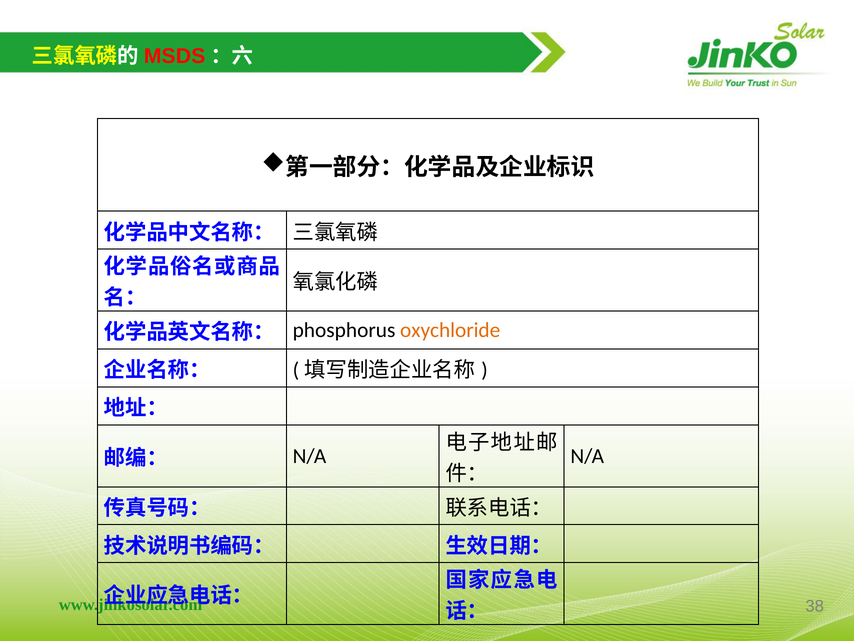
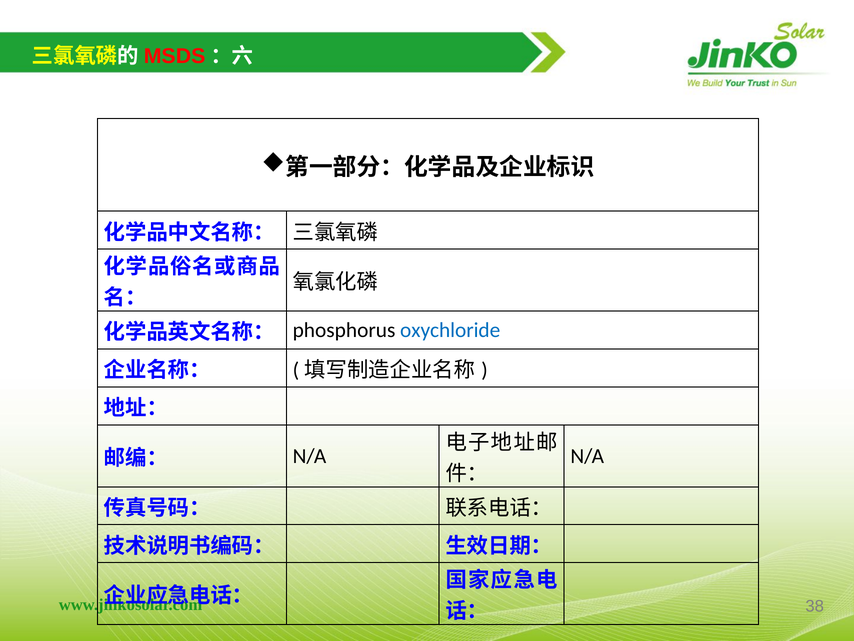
oxychloride colour: orange -> blue
